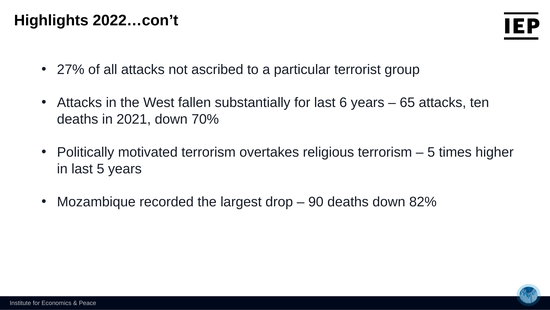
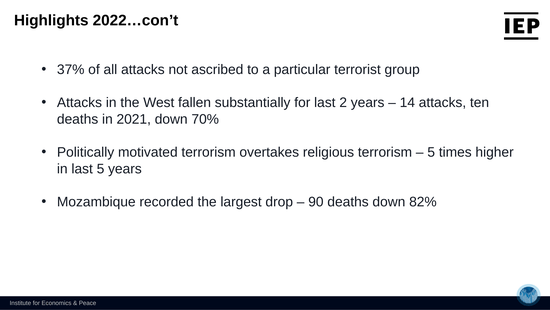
27%: 27% -> 37%
6: 6 -> 2
65: 65 -> 14
